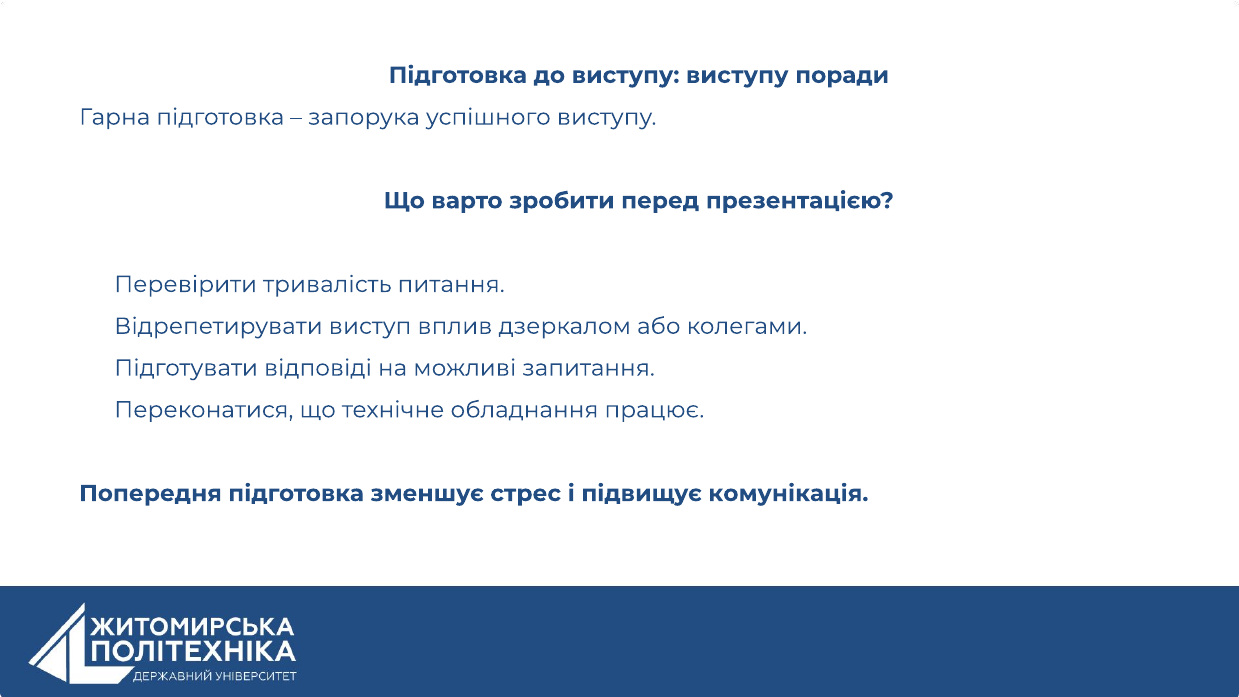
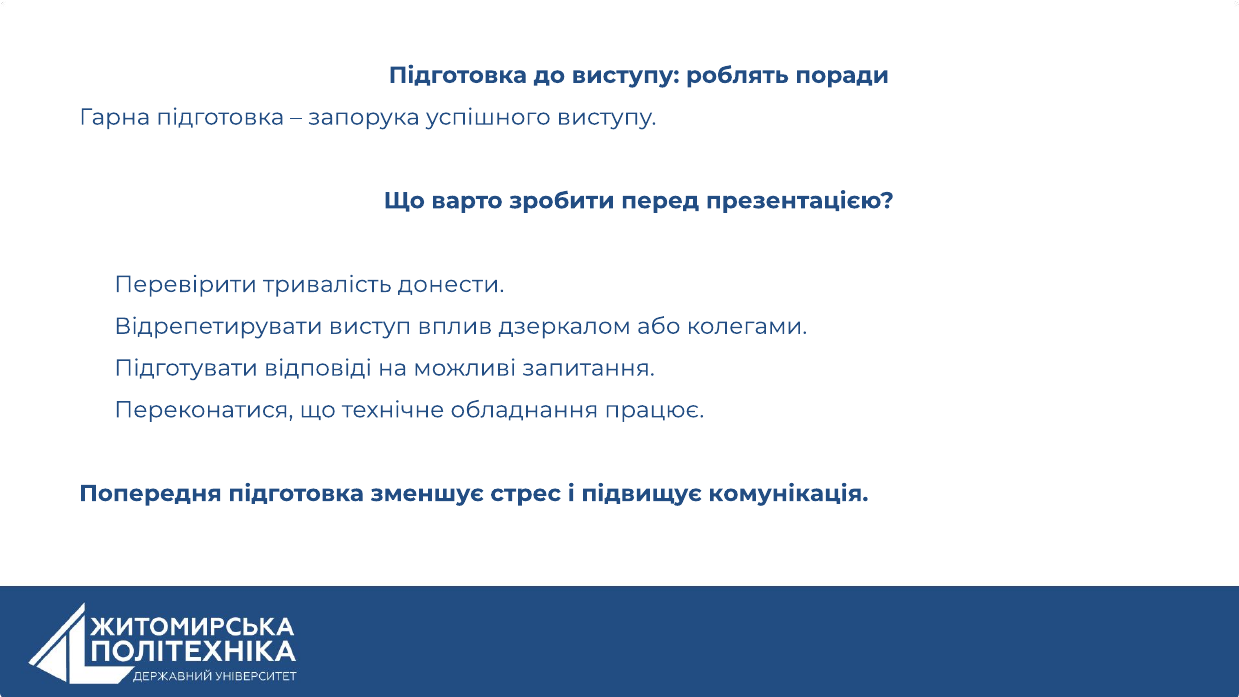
виступу виступу: виступу -> роблять
питання: питання -> донести
